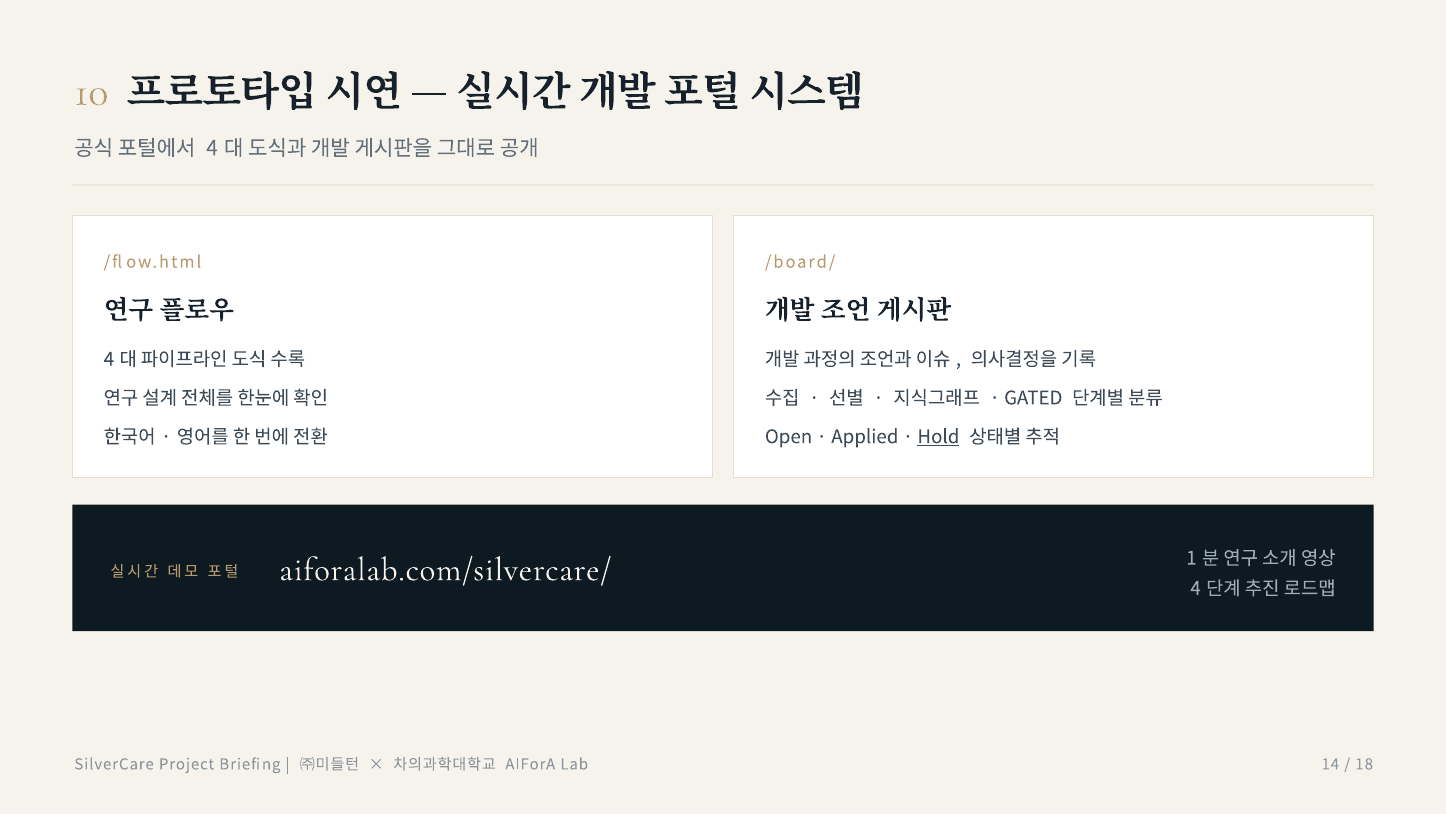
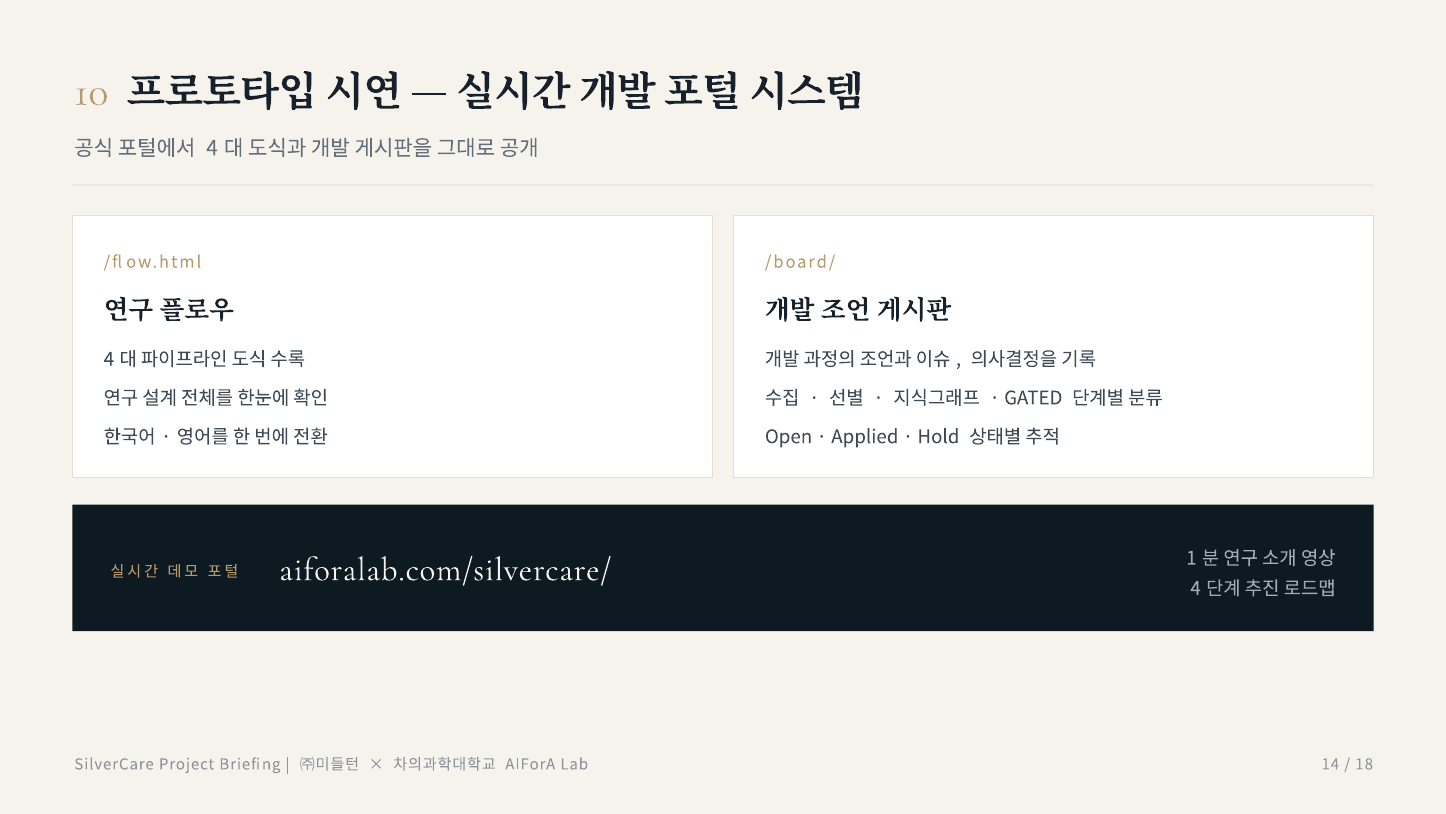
Hold underline: present -> none
